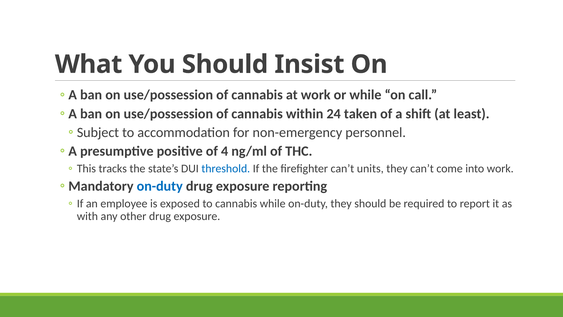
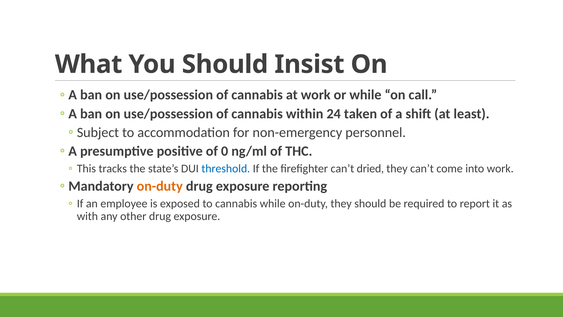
4: 4 -> 0
units: units -> dried
on-duty at (160, 186) colour: blue -> orange
